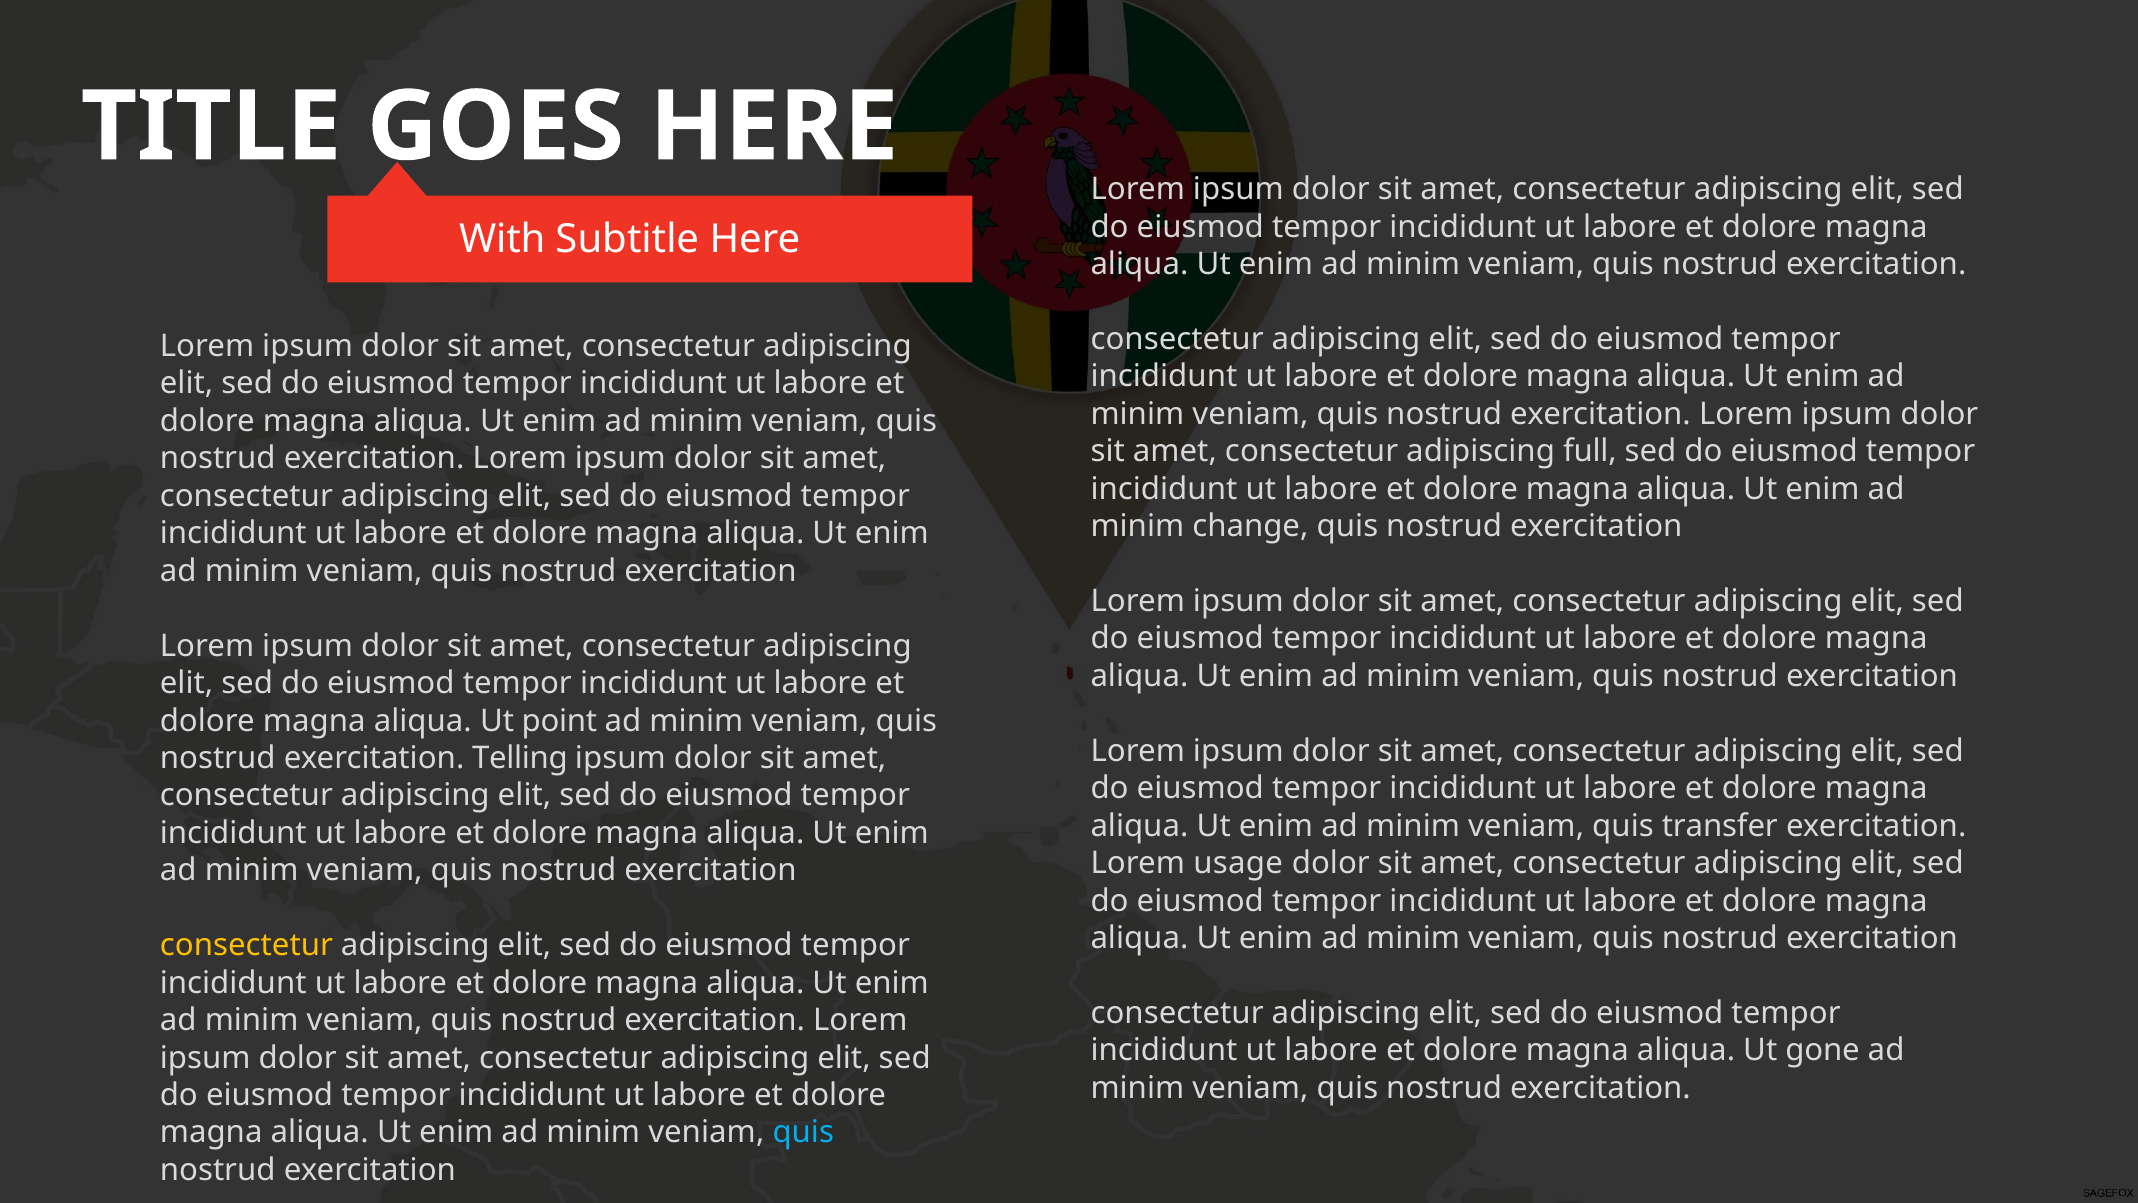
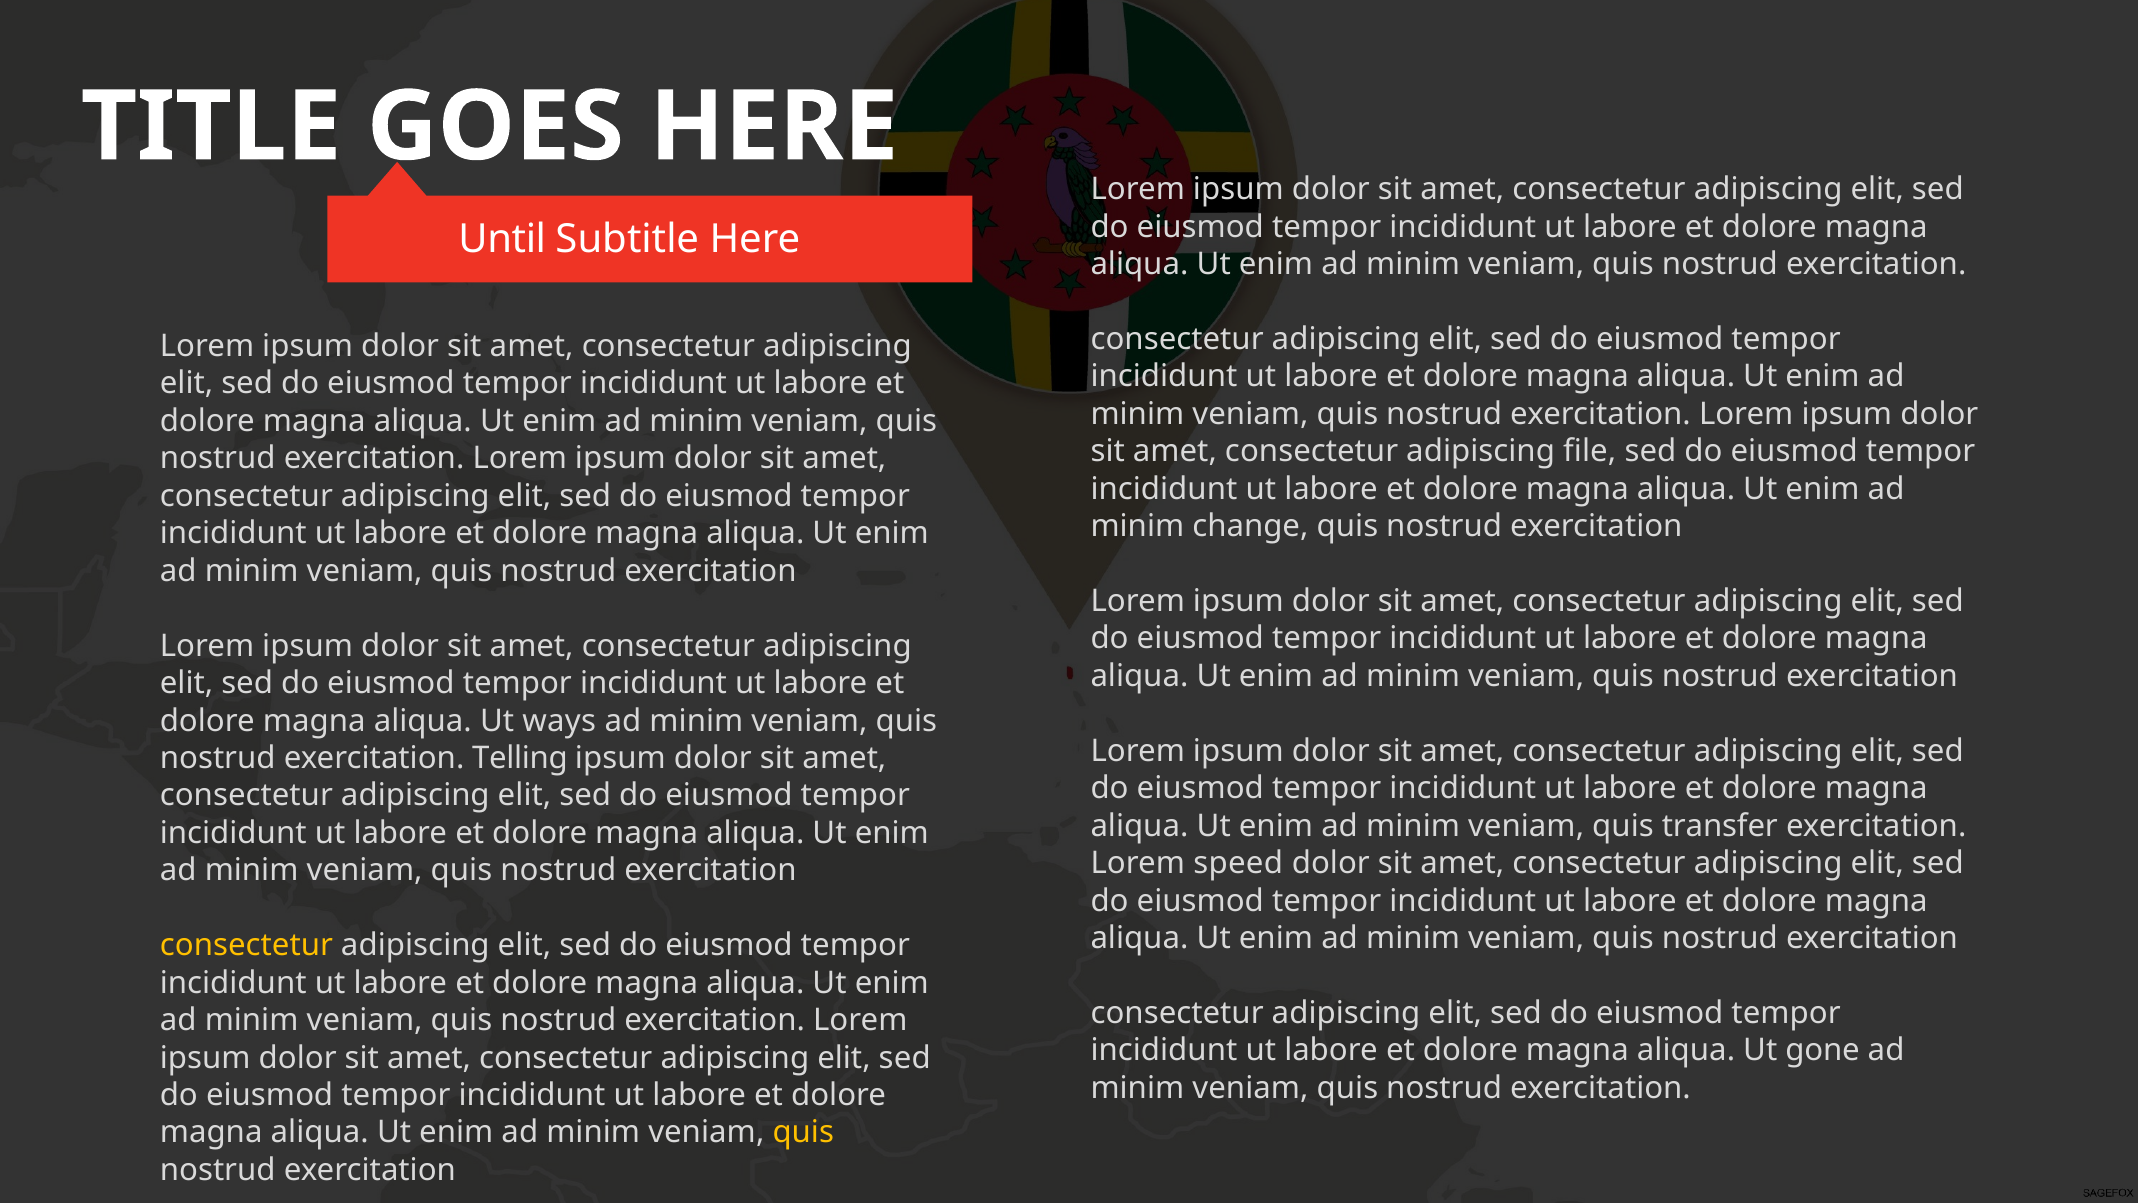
With: With -> Until
full: full -> file
point: point -> ways
usage: usage -> speed
quis at (803, 1132) colour: light blue -> yellow
